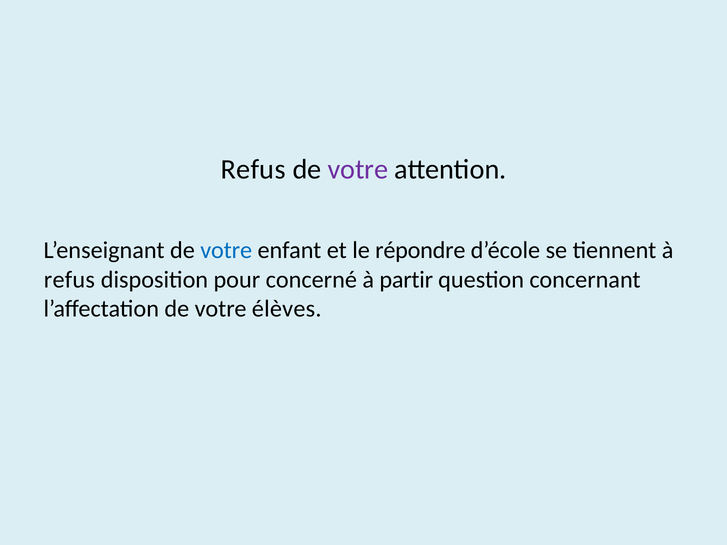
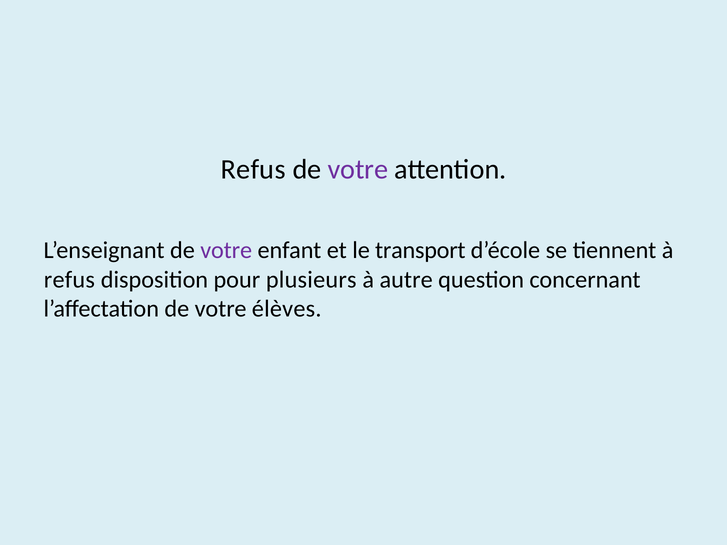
votre at (226, 251) colour: blue -> purple
répondre: répondre -> transport
concerné: concerné -> plusieurs
partir: partir -> autre
